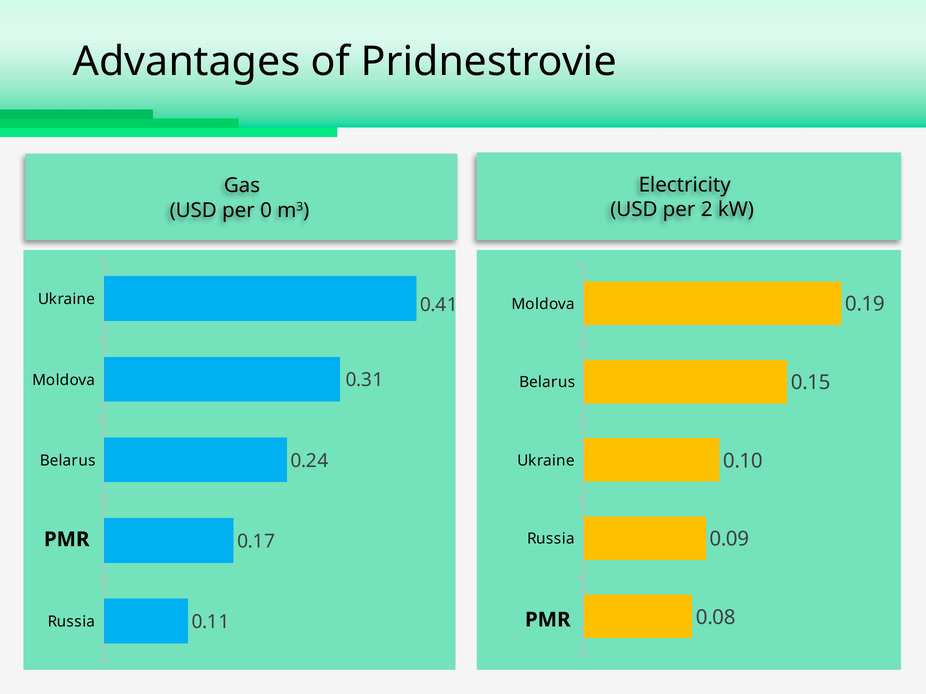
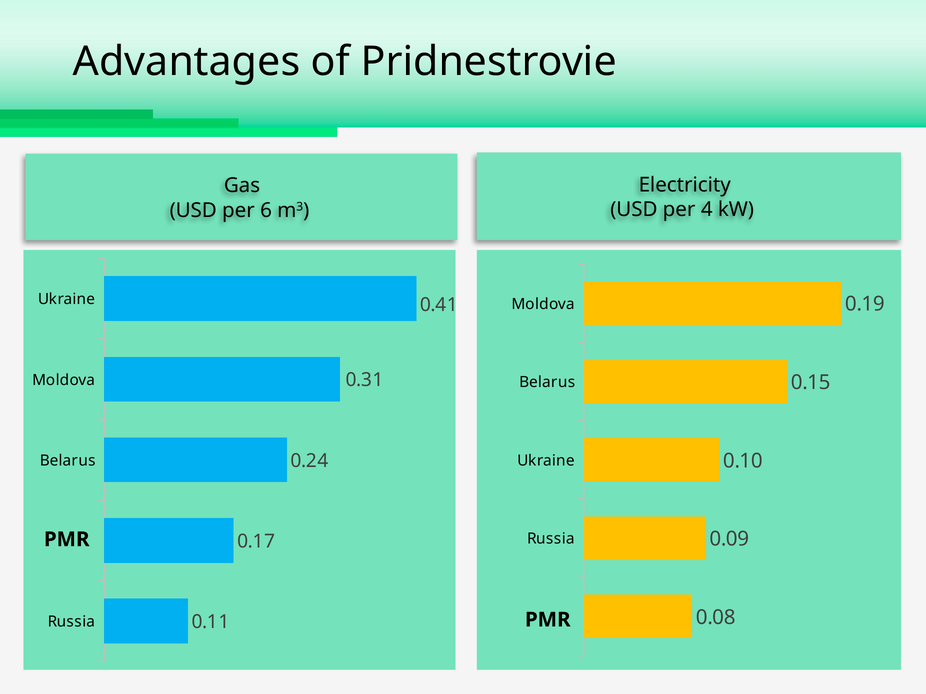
2: 2 -> 4
0: 0 -> 6
